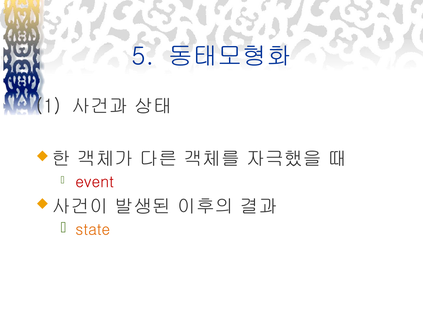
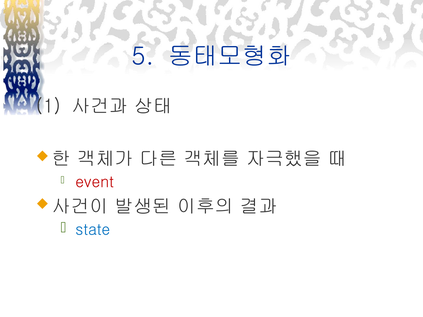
state colour: orange -> blue
